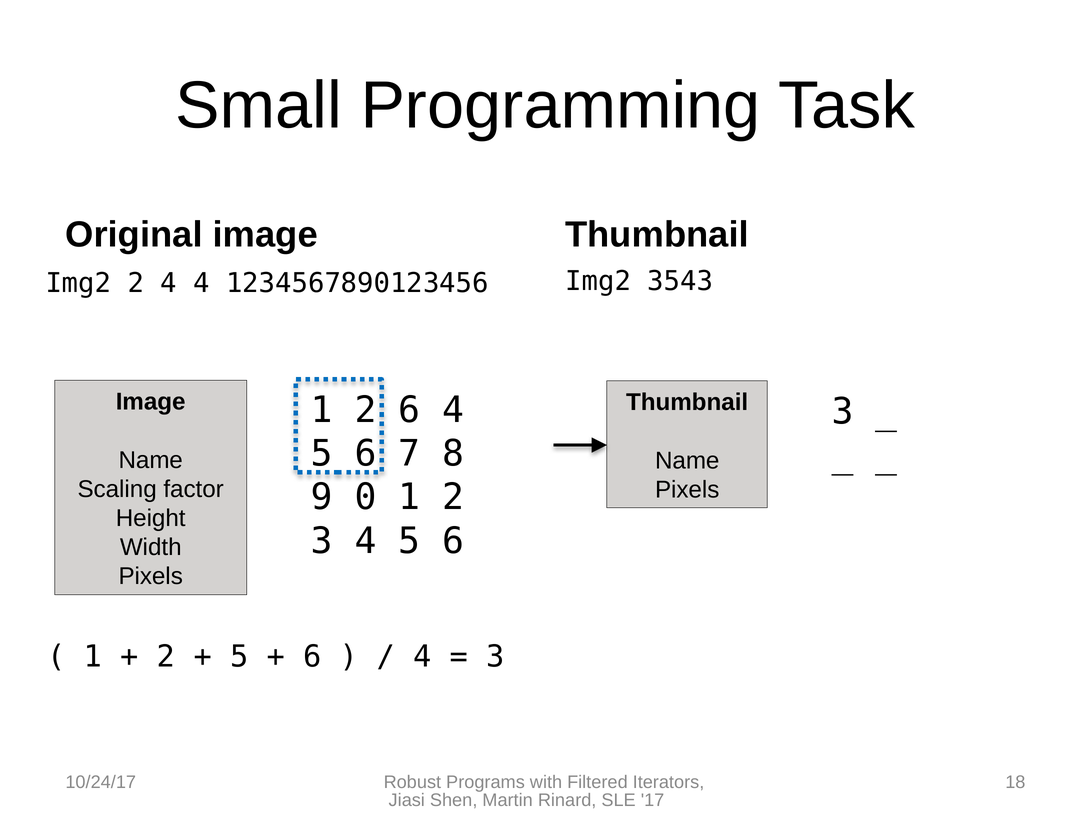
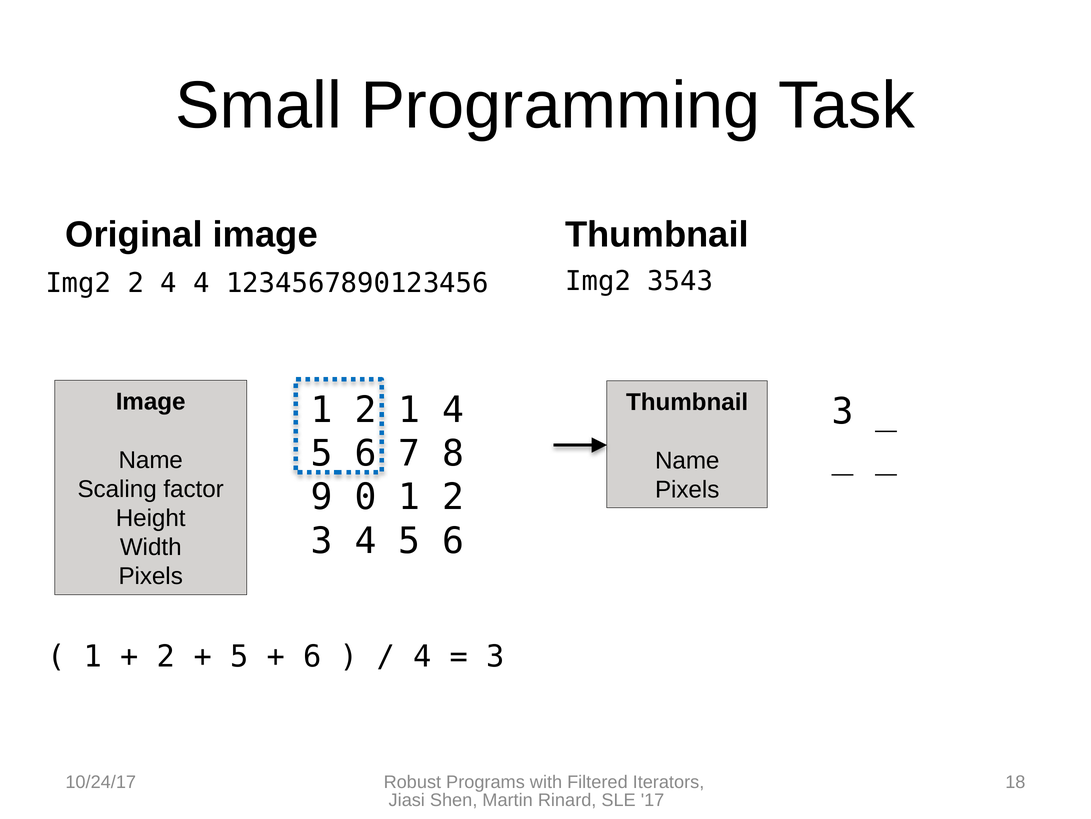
6 at (409, 410): 6 -> 1
